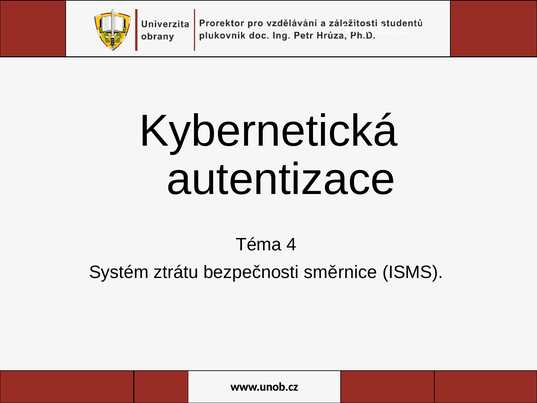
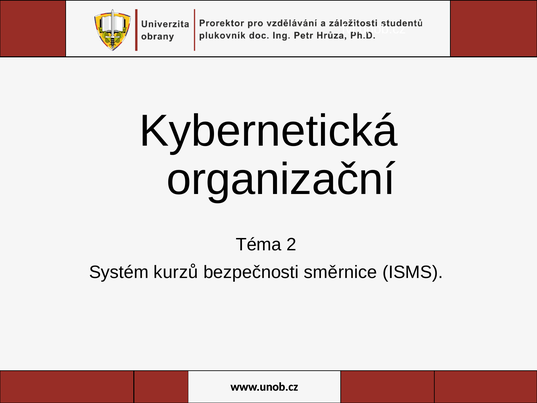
autentizace: autentizace -> organizační
4: 4 -> 2
ztrátu: ztrátu -> kurzů
